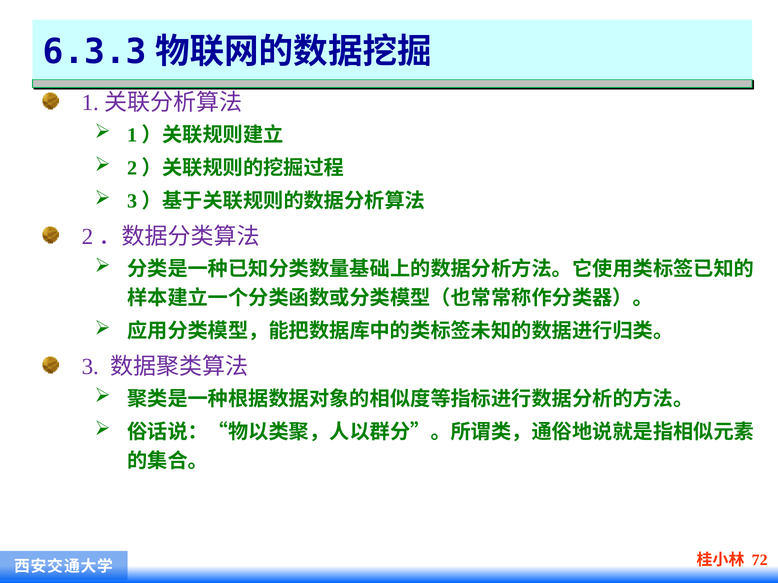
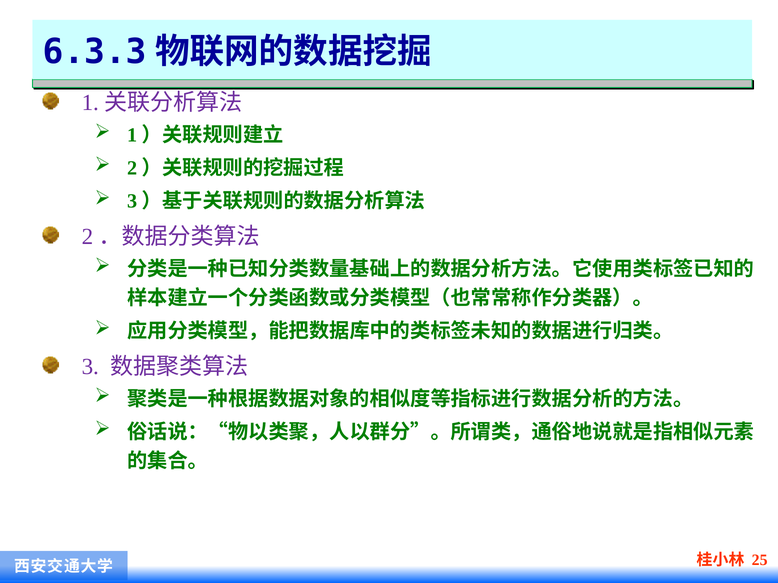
72: 72 -> 25
